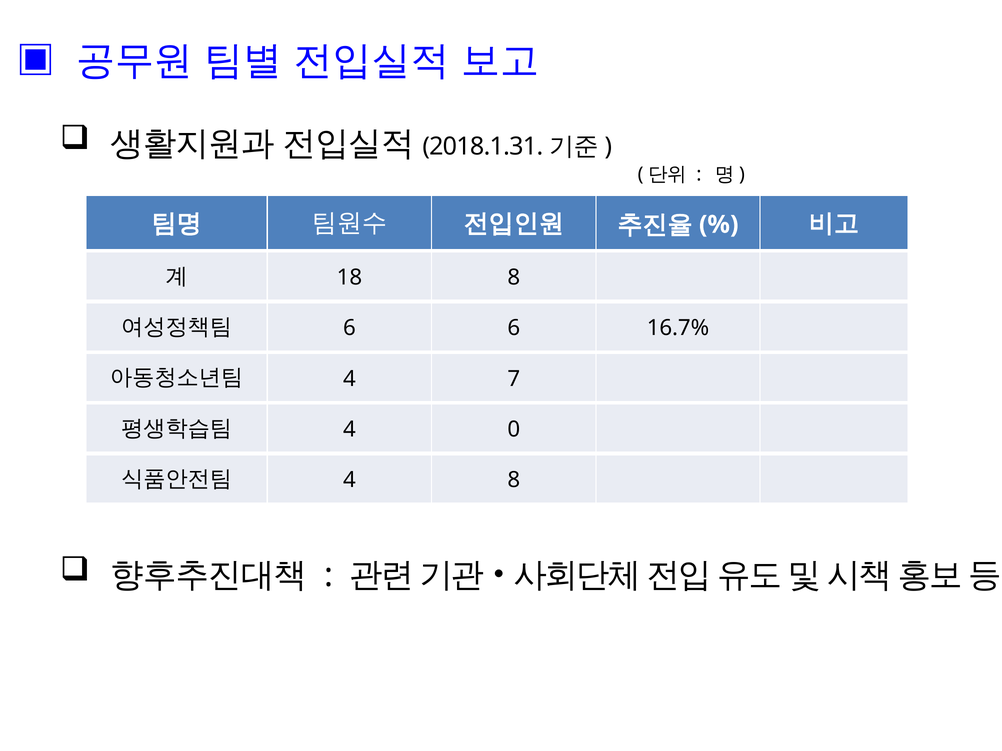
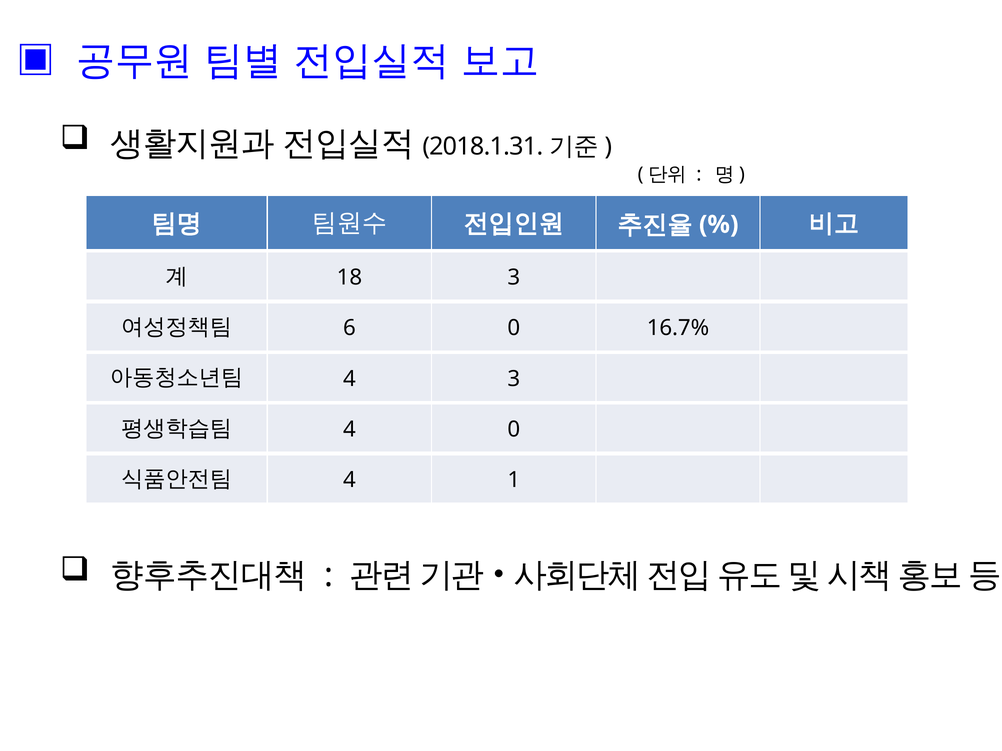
18 8: 8 -> 3
6 6: 6 -> 0
4 7: 7 -> 3
4 8: 8 -> 1
